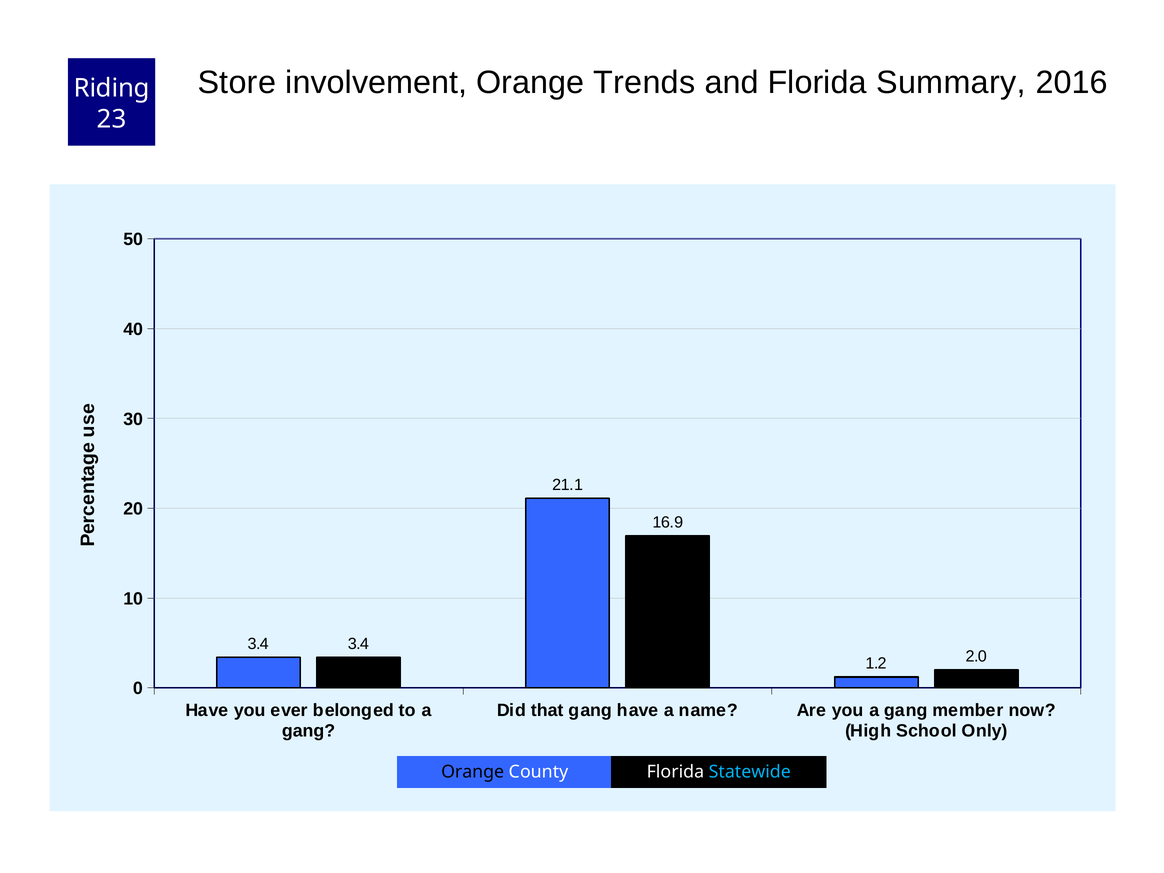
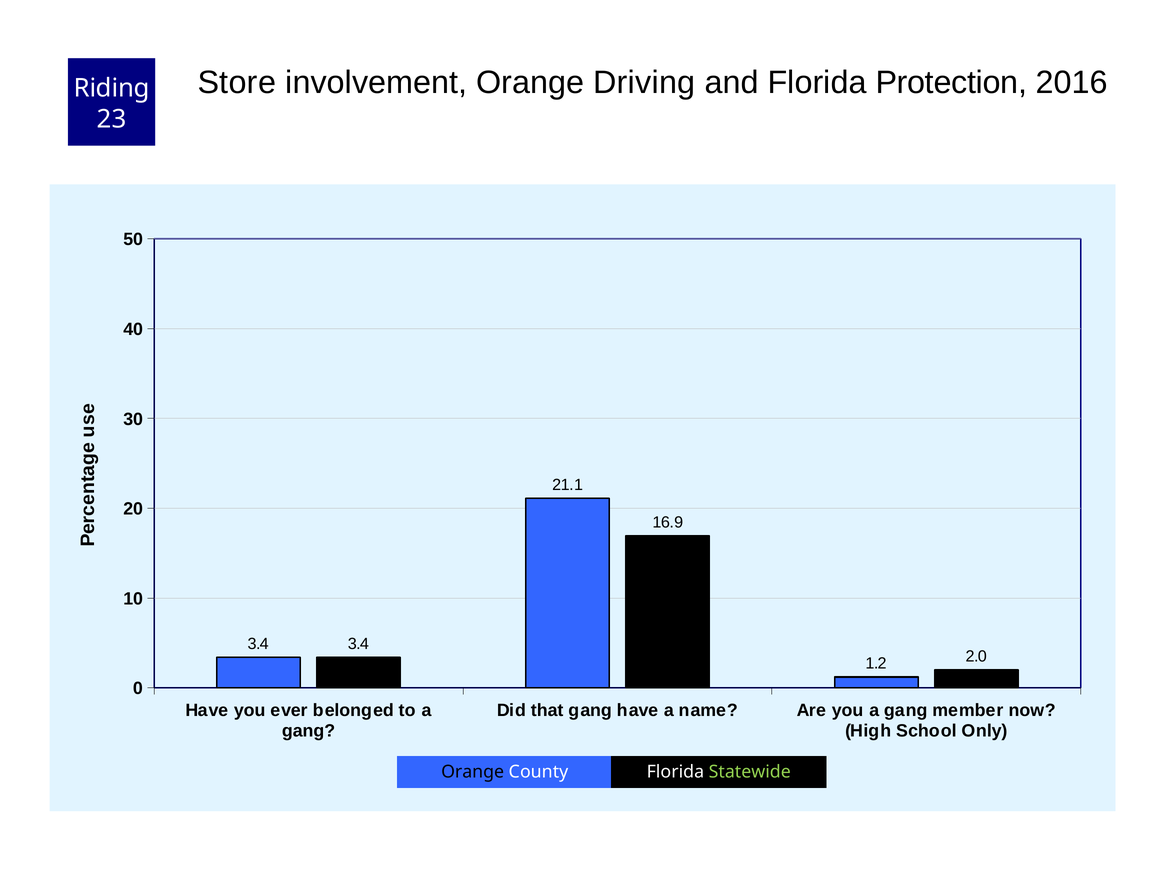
Trends: Trends -> Driving
Summary: Summary -> Protection
Statewide colour: light blue -> light green
